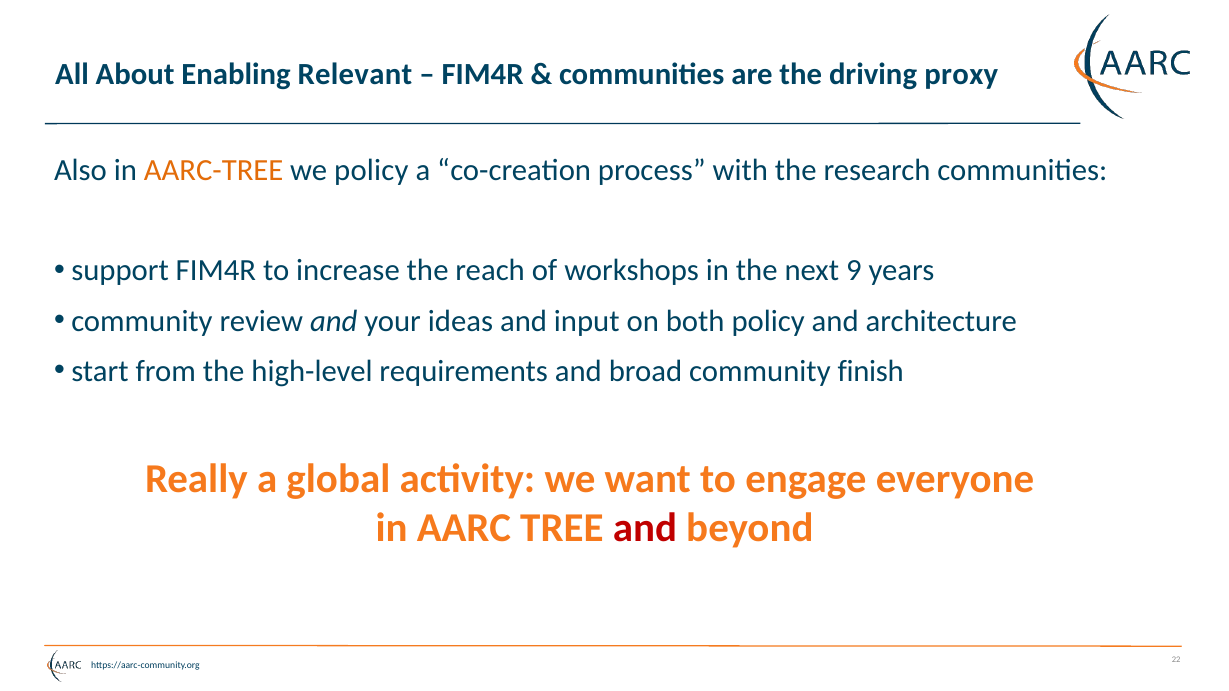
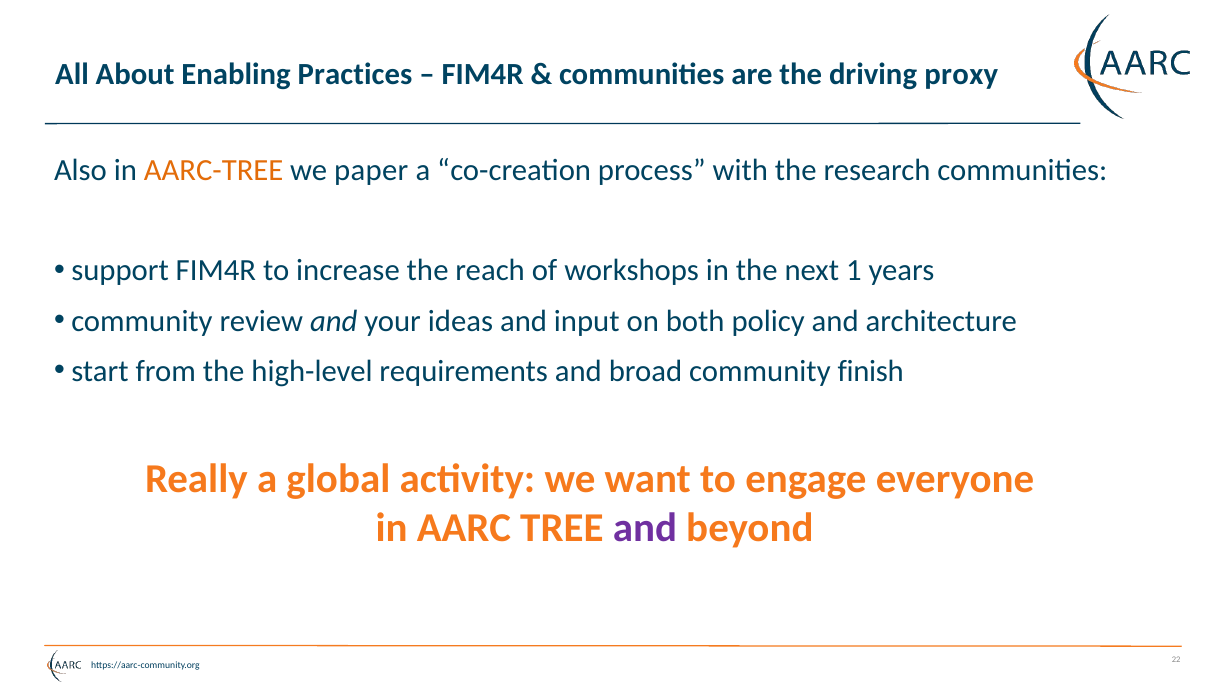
Relevant: Relevant -> Practices
we policy: policy -> paper
9: 9 -> 1
and at (645, 528) colour: red -> purple
